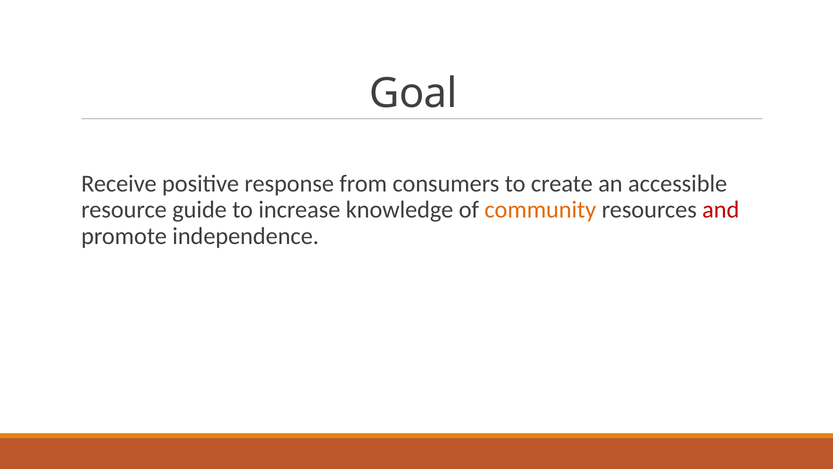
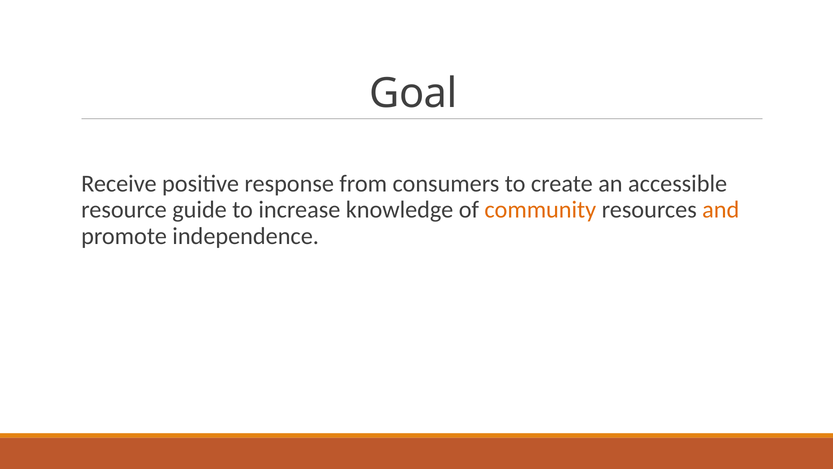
and colour: red -> orange
